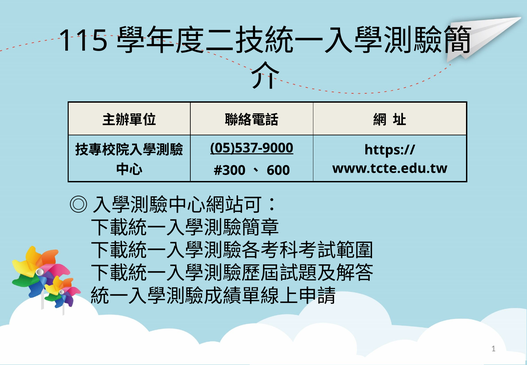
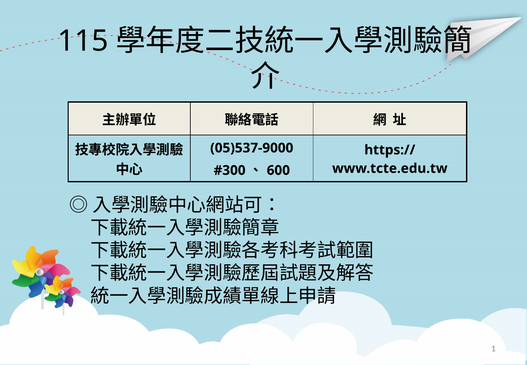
05)537-9000 underline: present -> none
